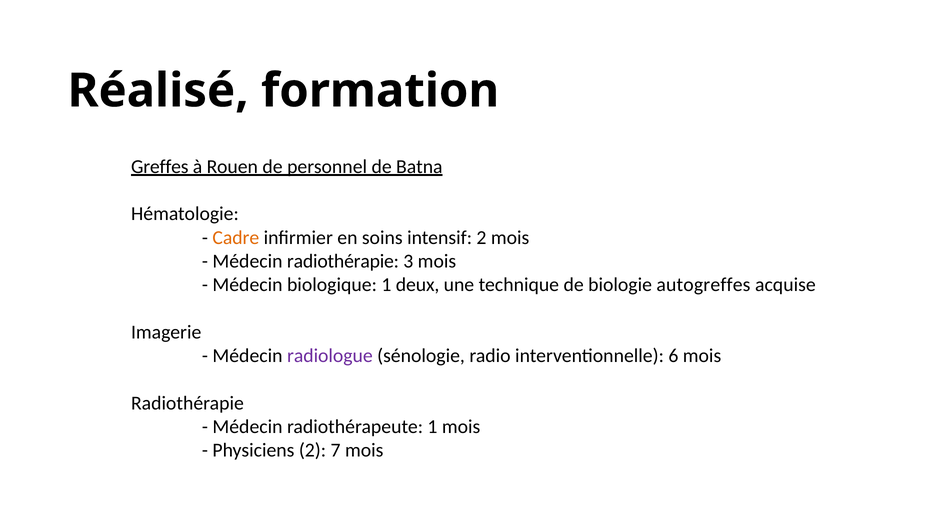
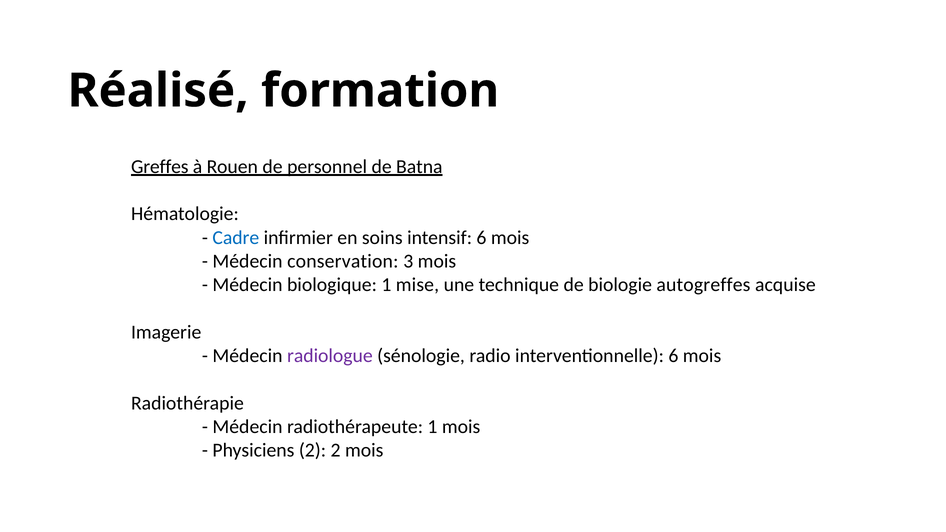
Cadre colour: orange -> blue
intensif 2: 2 -> 6
Médecin radiothérapie: radiothérapie -> conservation
deux: deux -> mise
2 7: 7 -> 2
